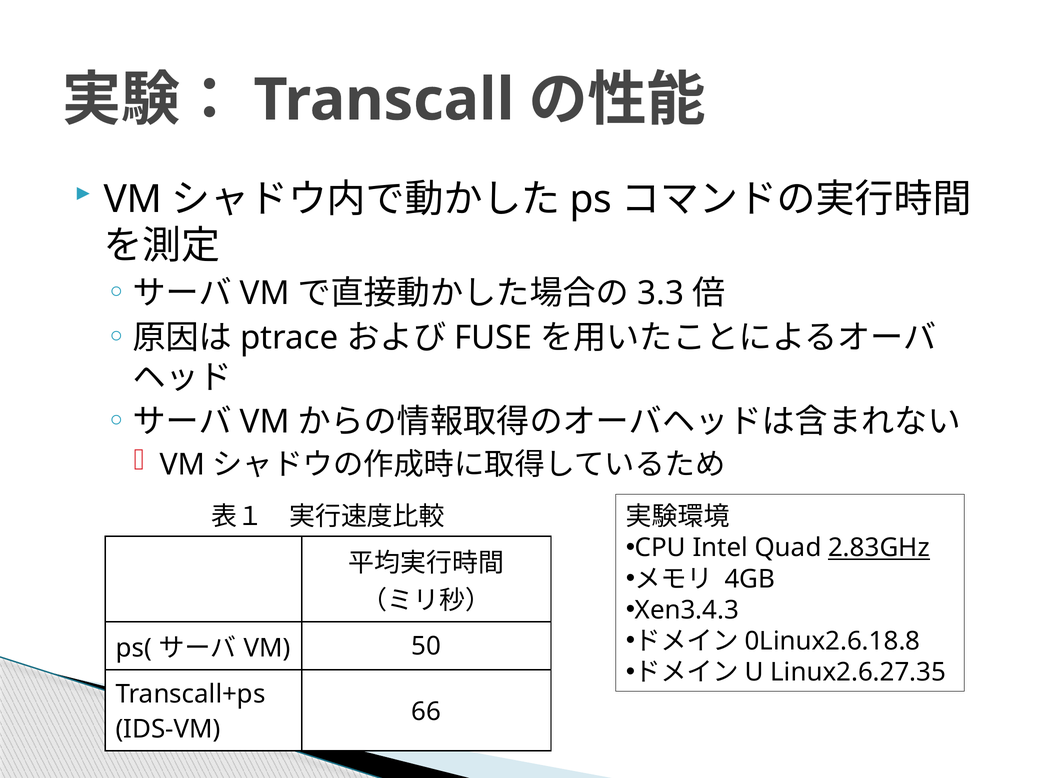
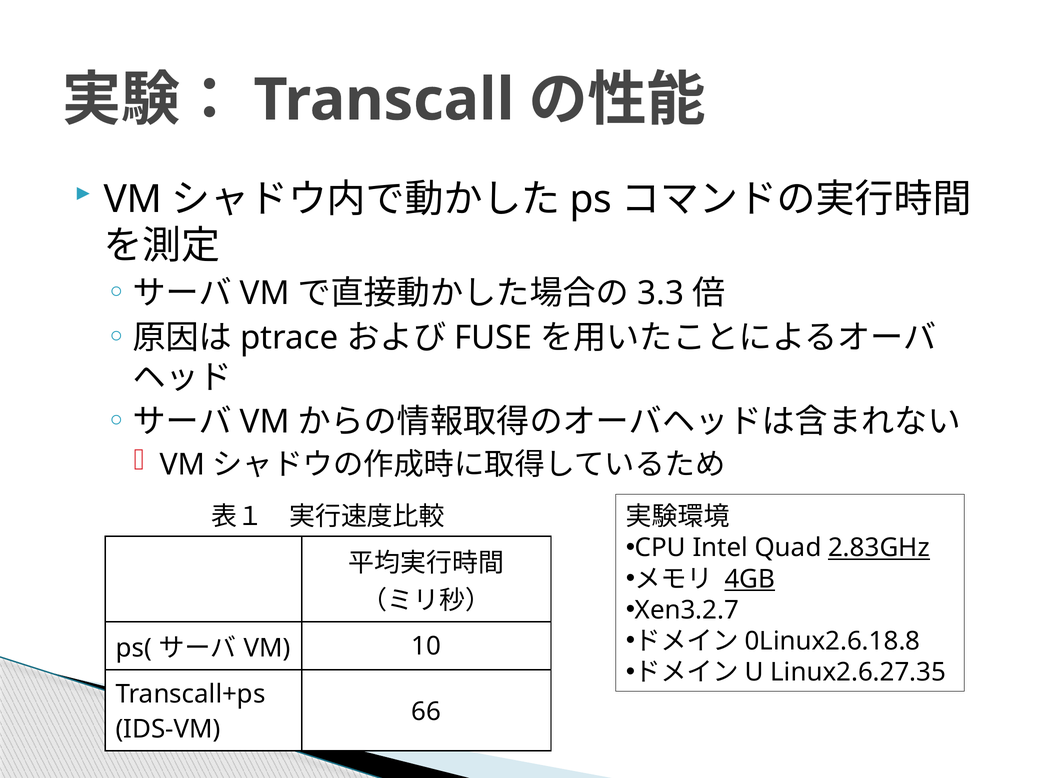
4GB underline: none -> present
Xen3.4.3: Xen3.4.3 -> Xen3.2.7
50: 50 -> 10
